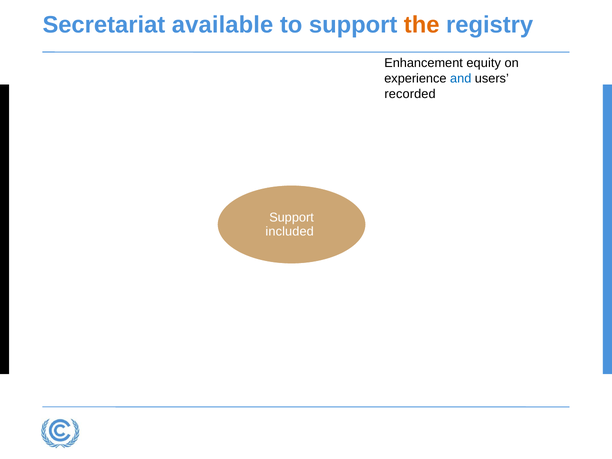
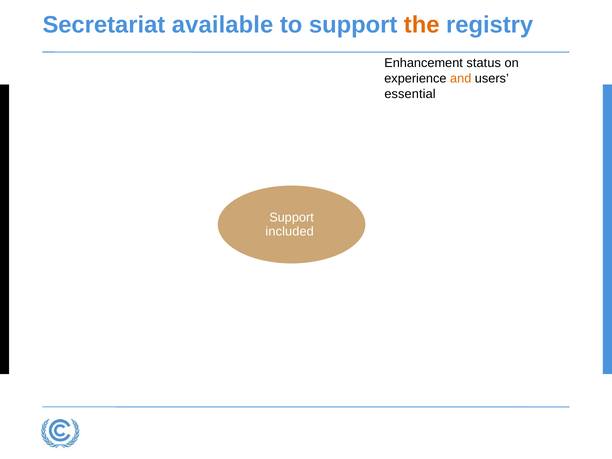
equity: equity -> status
and colour: blue -> orange
recorded: recorded -> essential
